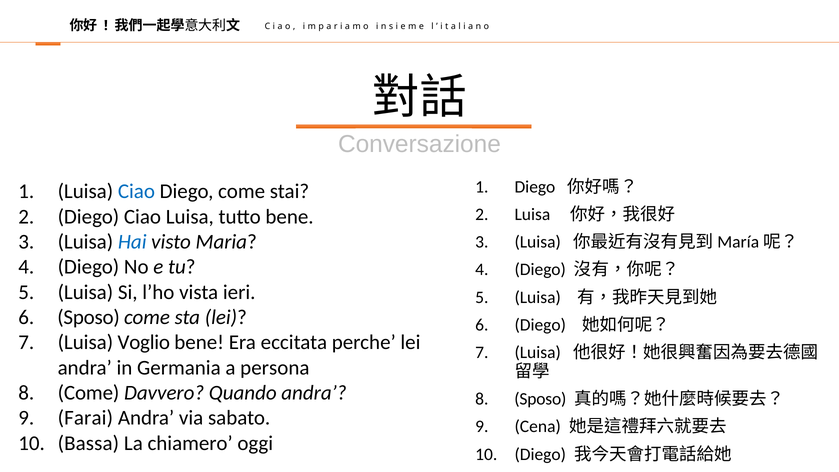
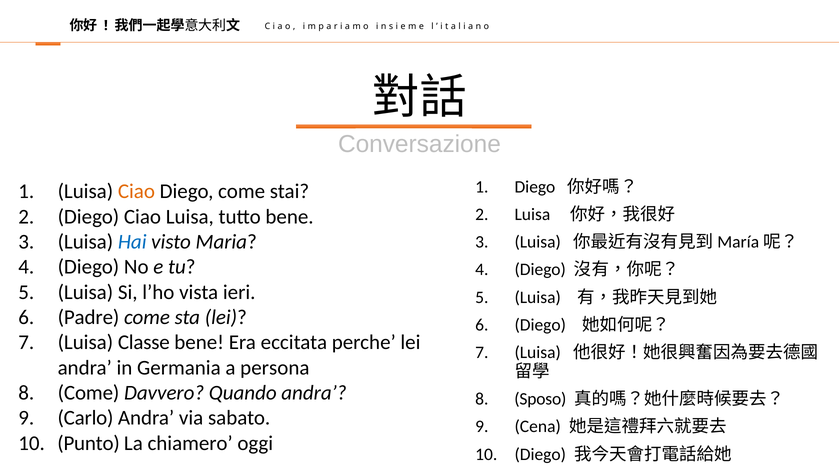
Ciao at (136, 191) colour: blue -> orange
Sposo at (89, 317): Sposo -> Padre
Voglio: Voglio -> Classe
Farai: Farai -> Carlo
Bassa: Bassa -> Punto
